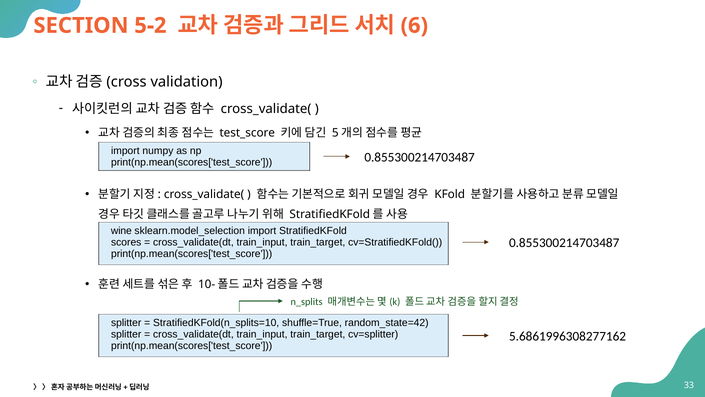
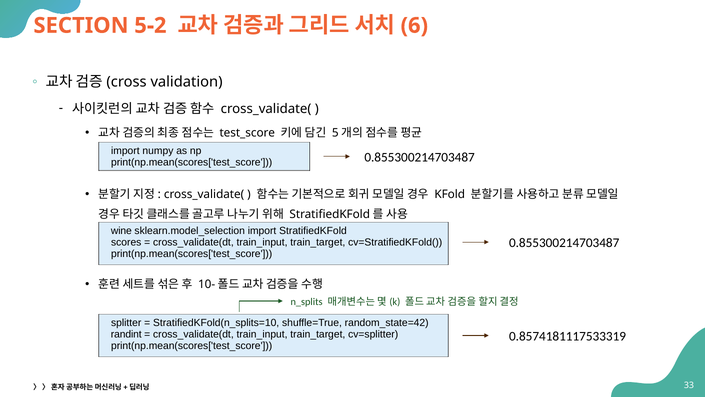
splitter at (126, 334): splitter -> randint
5.6861996308277162: 5.6861996308277162 -> 0.8574181117533319
